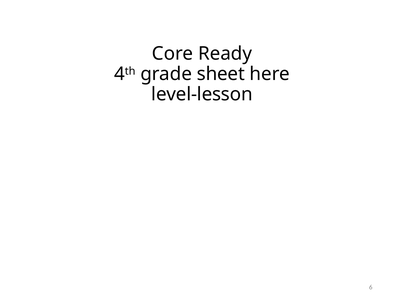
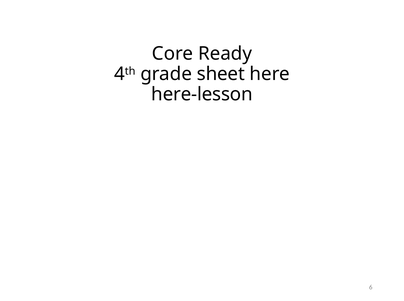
level-lesson: level-lesson -> here-lesson
